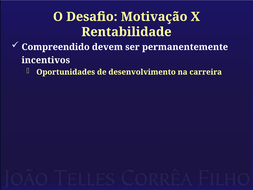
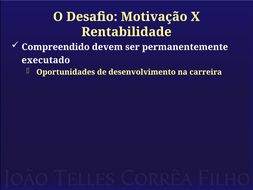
incentivos: incentivos -> executado
